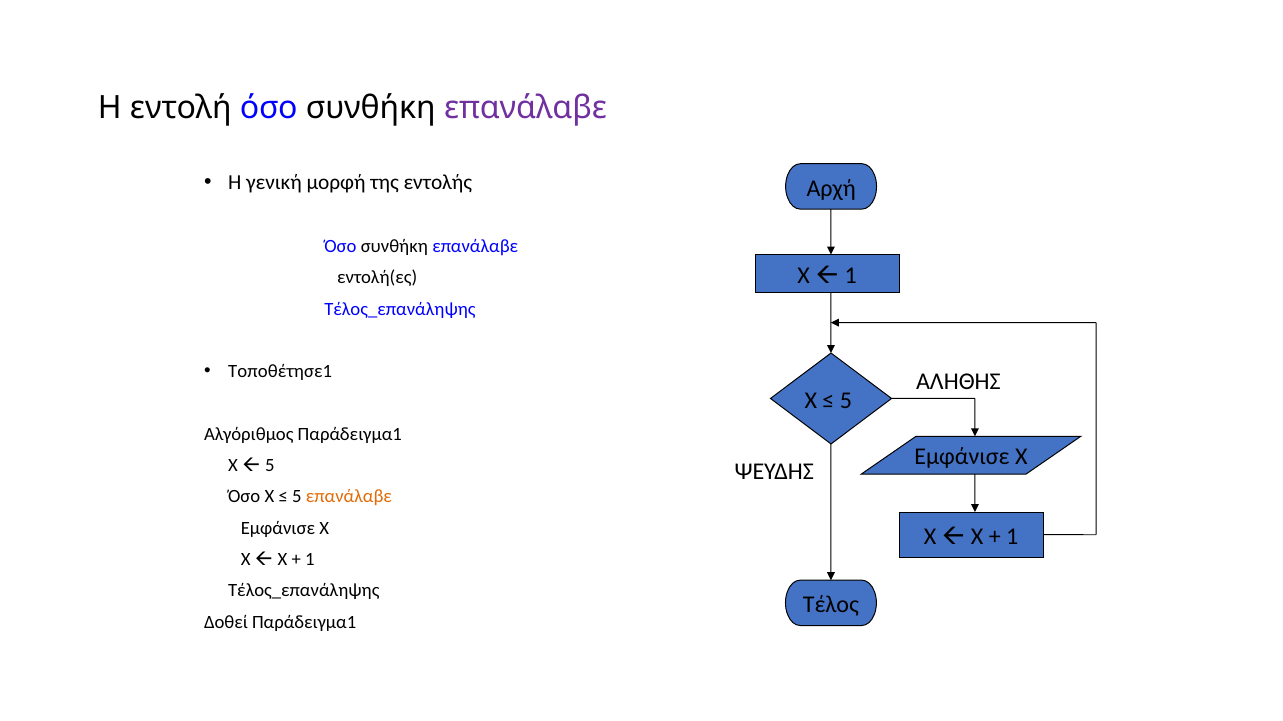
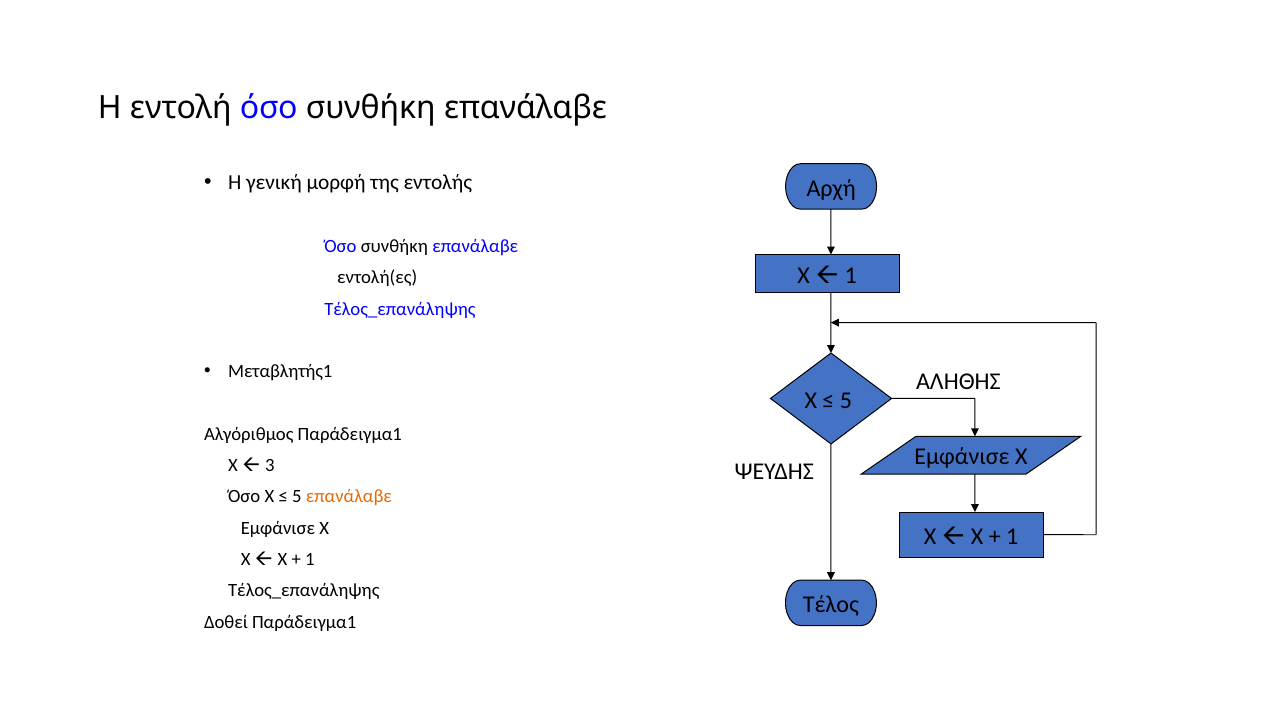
επανάλαβε at (526, 108) colour: purple -> black
Τοποθέτησε1: Τοποθέτησε1 -> Μεταβλητής1
5 at (270, 466): 5 -> 3
